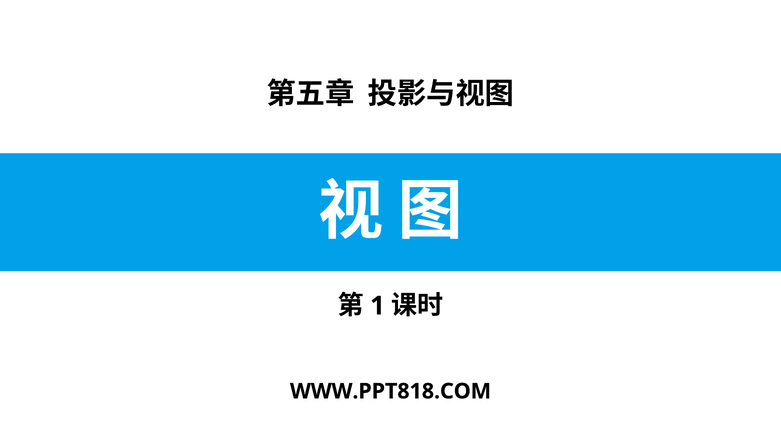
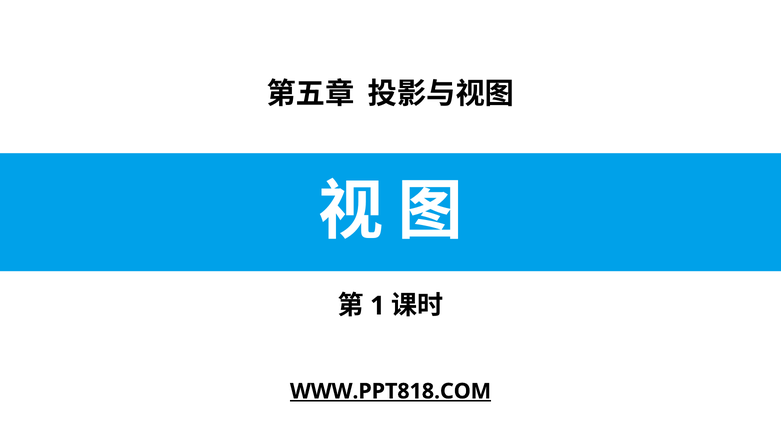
WWW.PPT818.COM underline: none -> present
